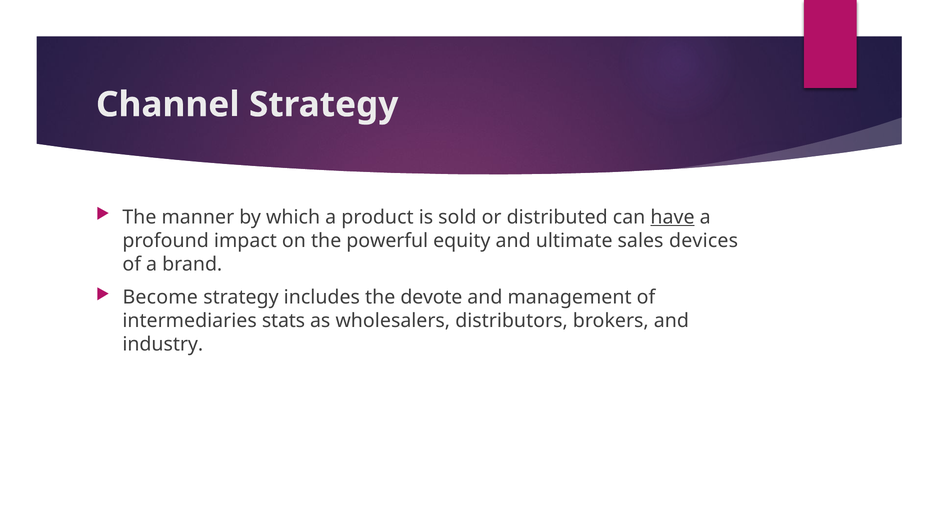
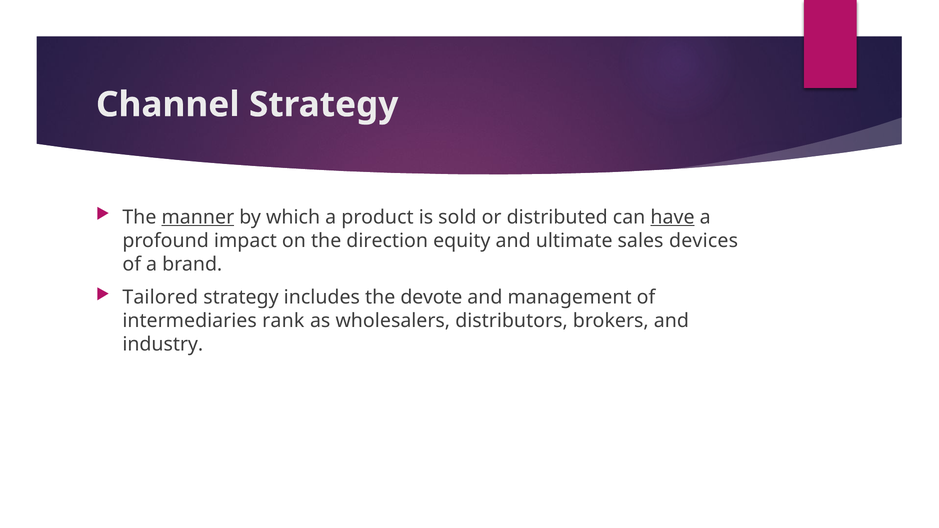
manner underline: none -> present
powerful: powerful -> direction
Become: Become -> Tailored
stats: stats -> rank
